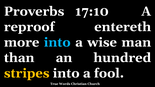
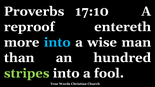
stripes colour: yellow -> light green
